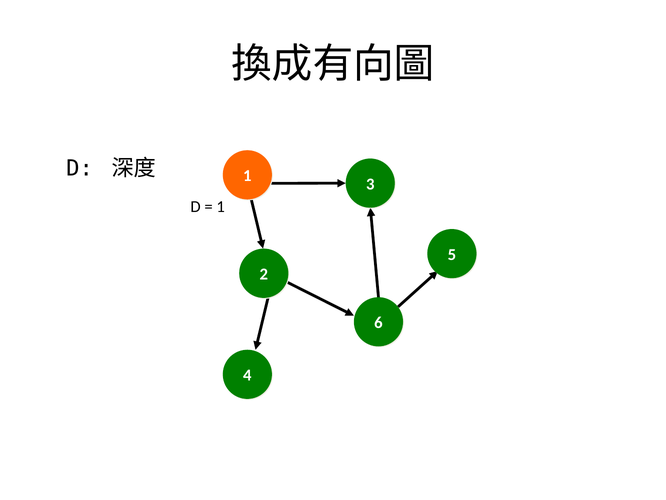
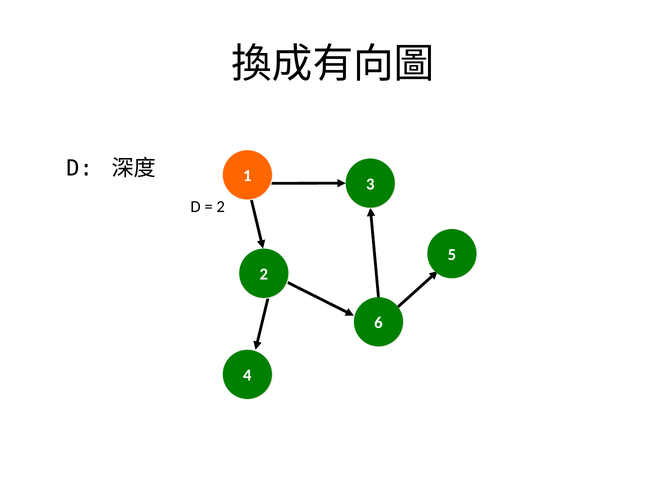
1 at (221, 206): 1 -> 2
